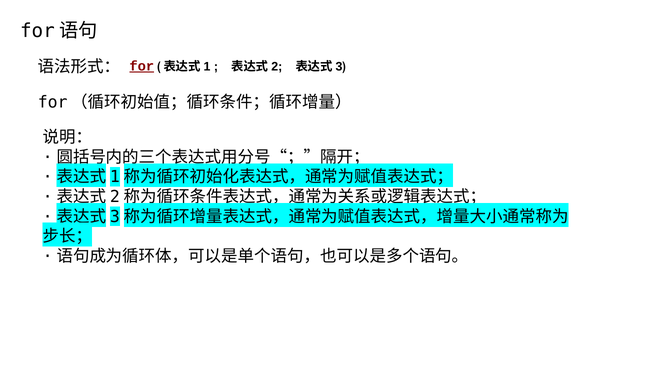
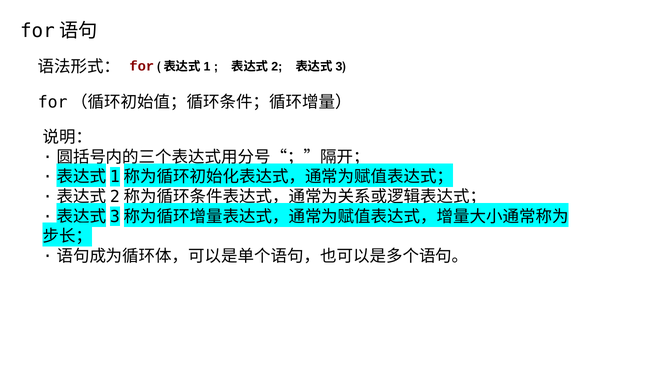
for underline: present -> none
